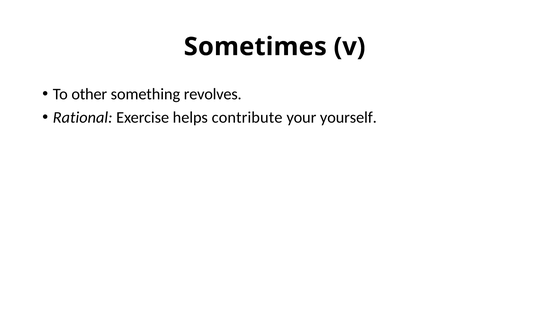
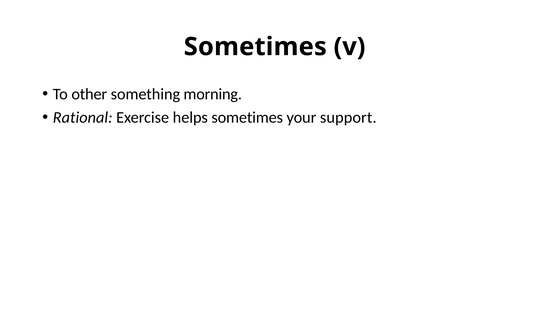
revolves: revolves -> morning
helps contribute: contribute -> sometimes
yourself: yourself -> support
